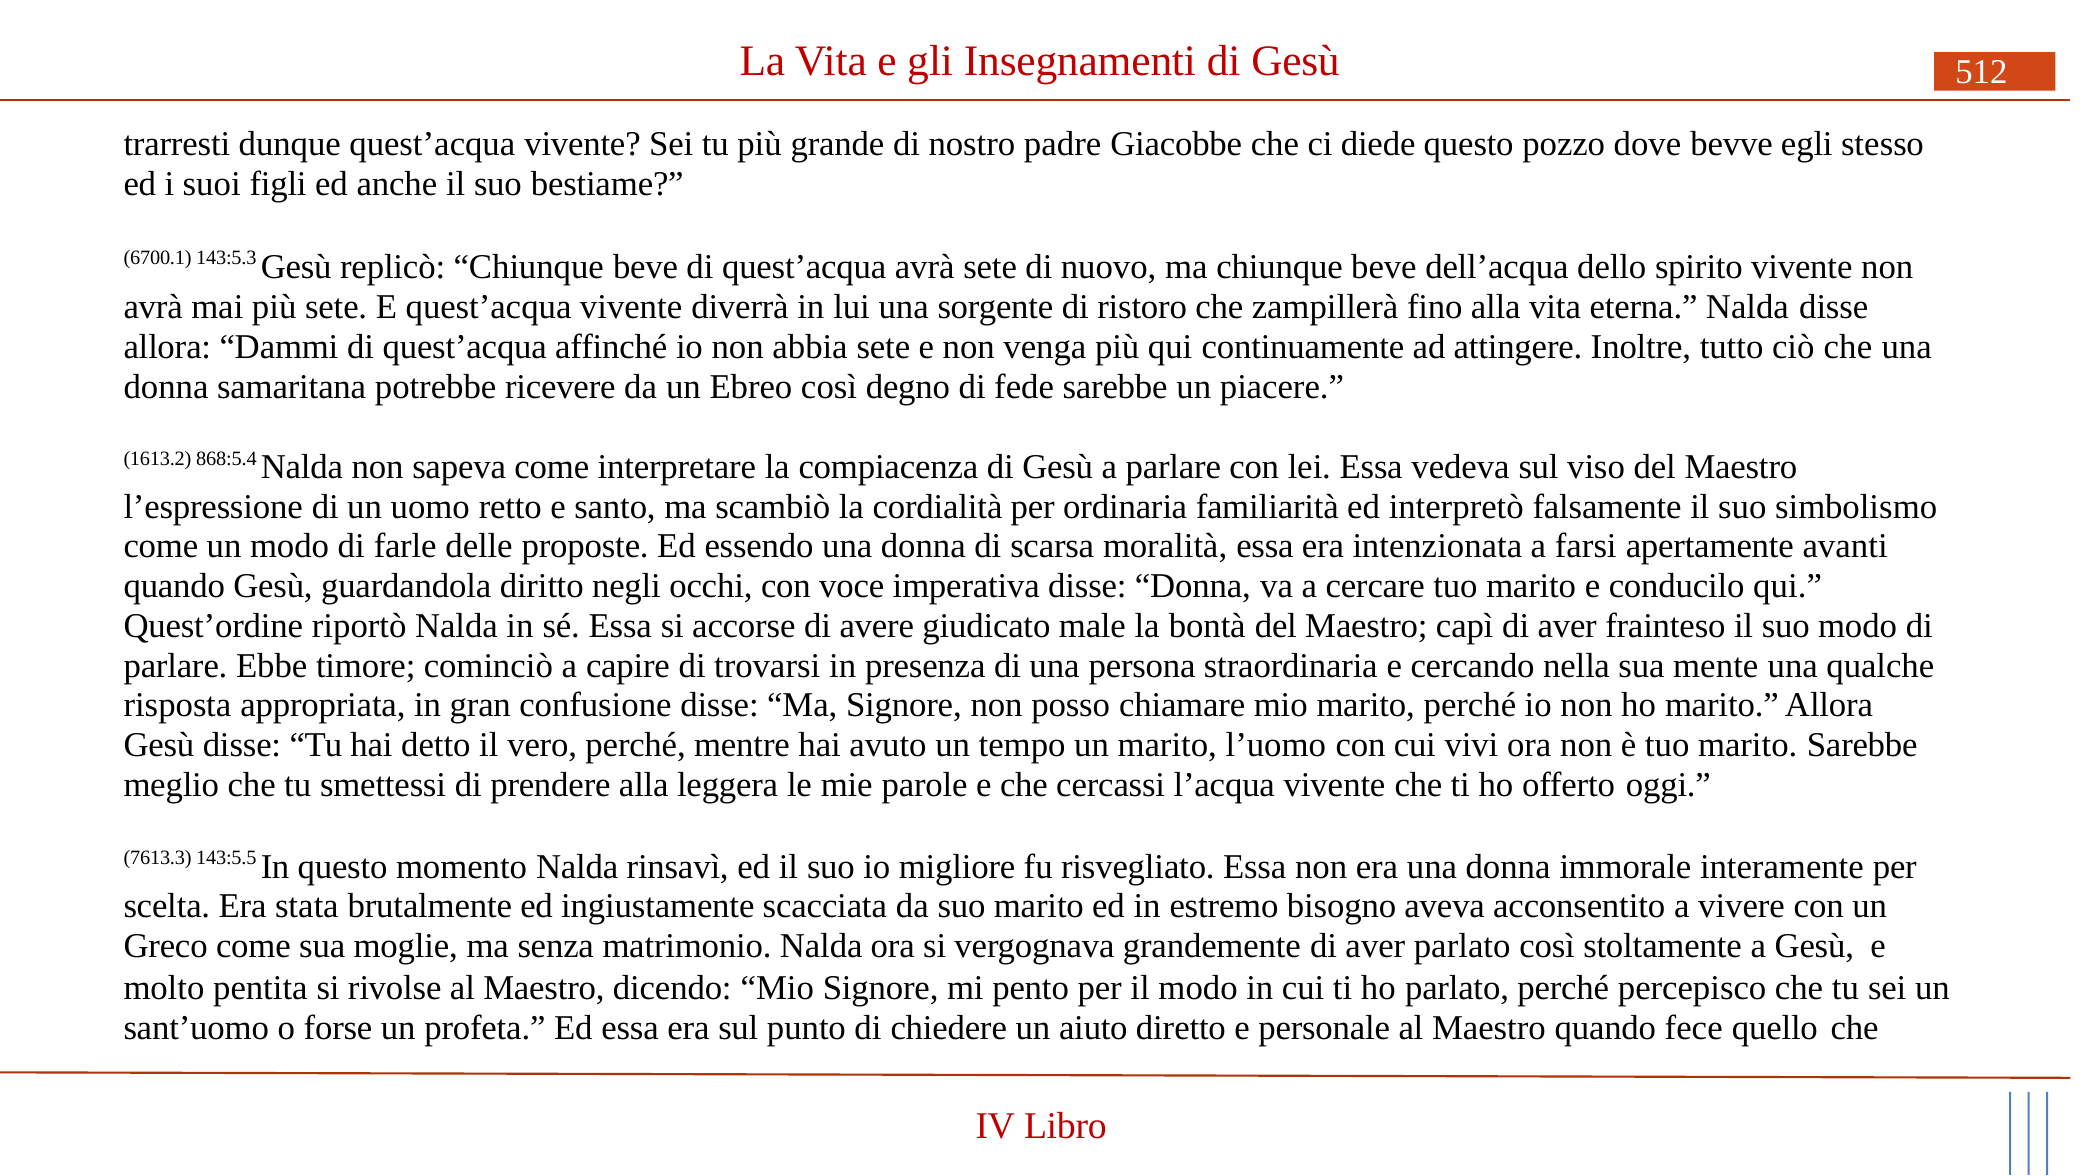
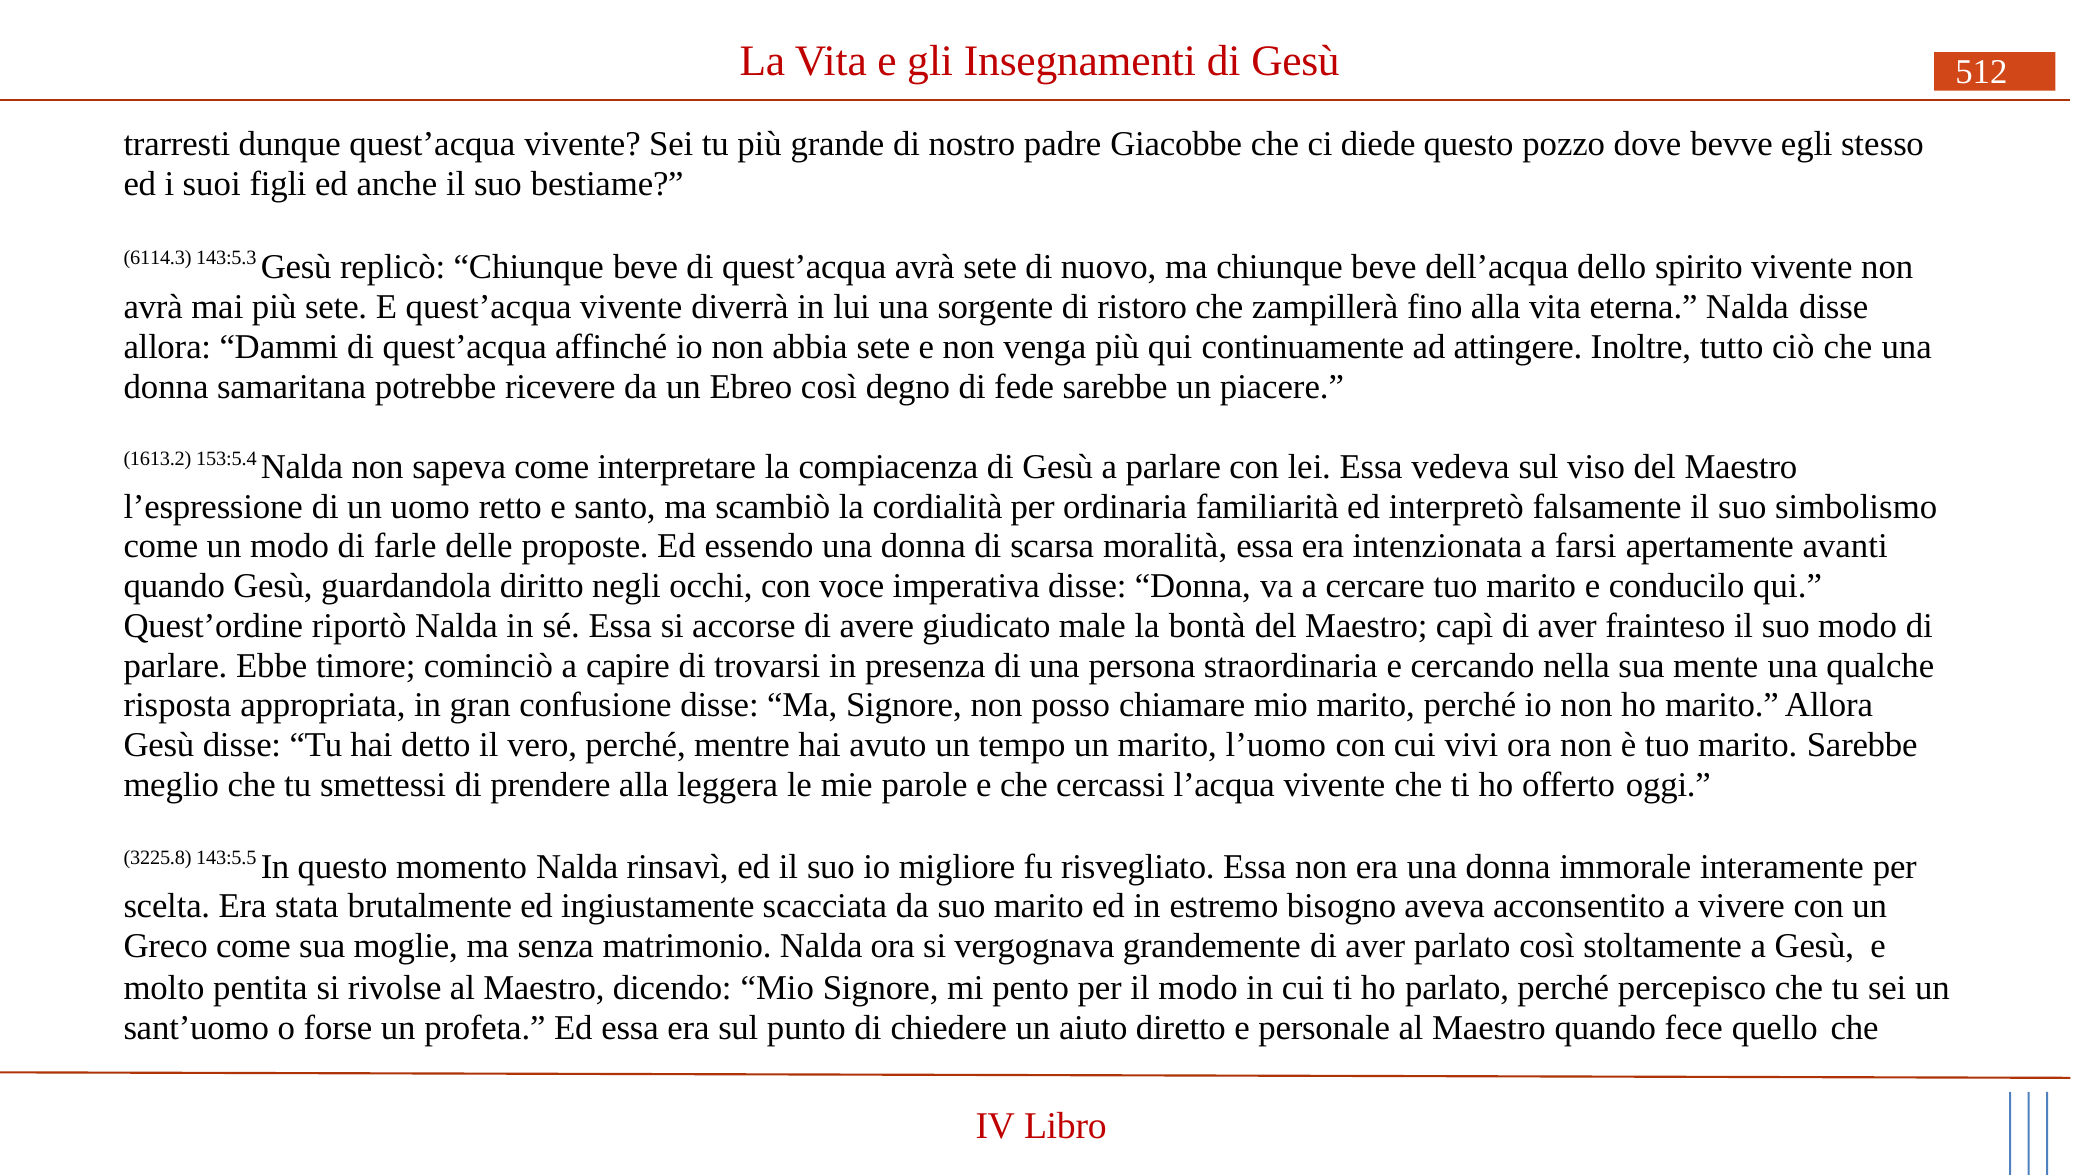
6700.1: 6700.1 -> 6114.3
868:5.4: 868:5.4 -> 153:5.4
7613.3: 7613.3 -> 3225.8
